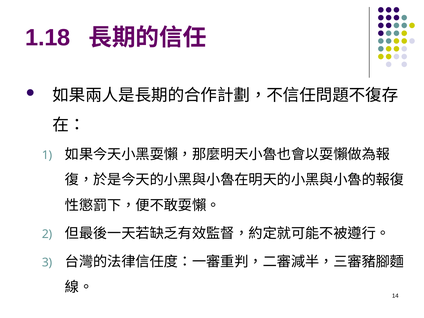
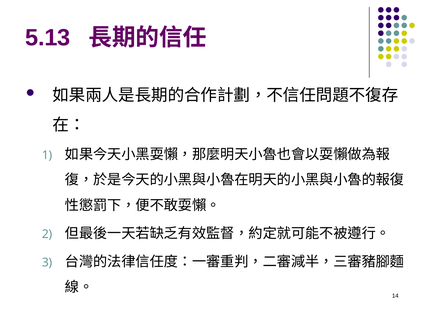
1.18: 1.18 -> 5.13
